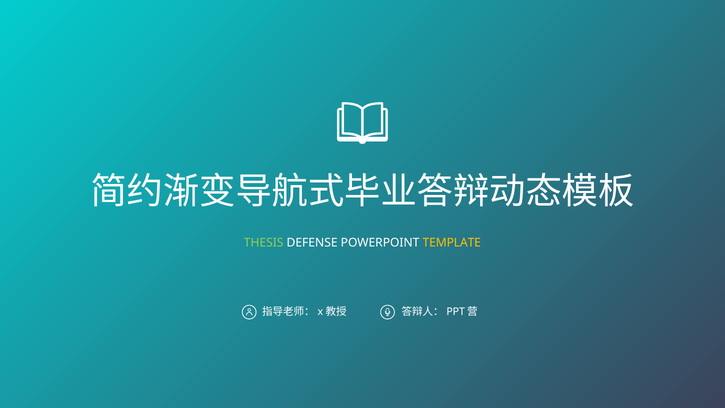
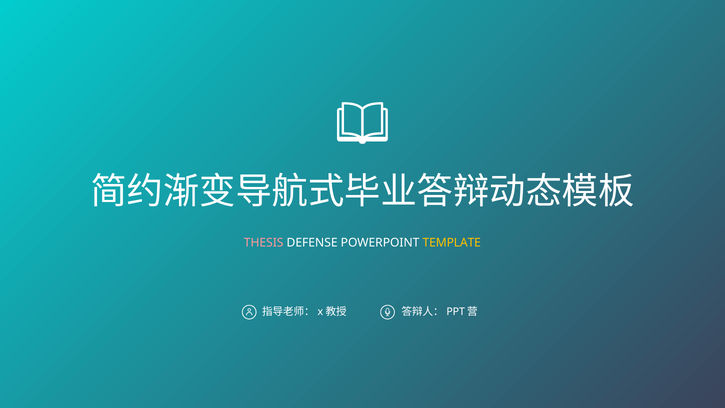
THESIS colour: light green -> pink
